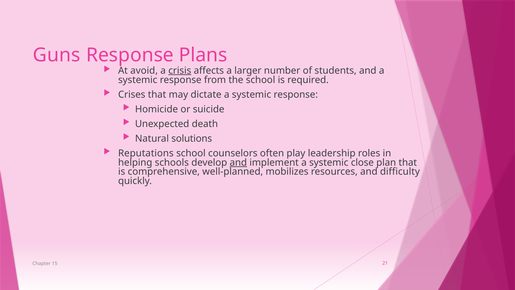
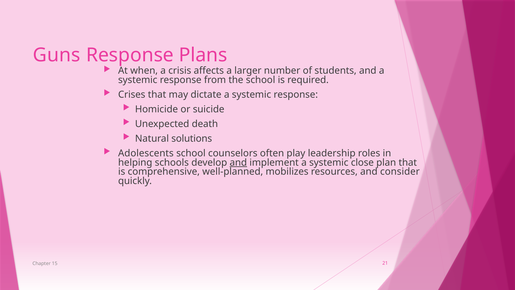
avoid: avoid -> when
crisis underline: present -> none
Reputations: Reputations -> Adolescents
difficulty: difficulty -> consider
